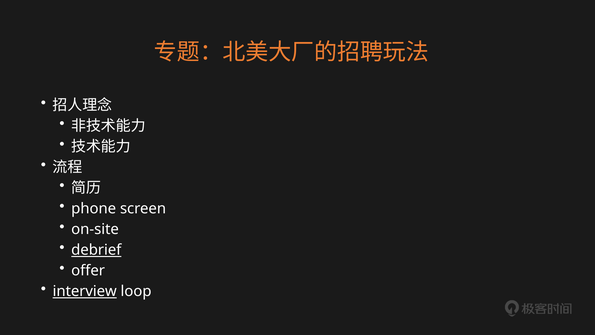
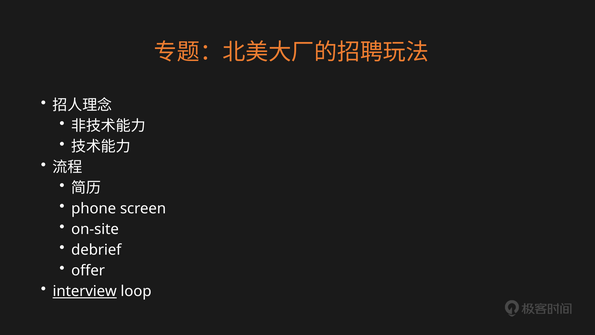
debrief underline: present -> none
